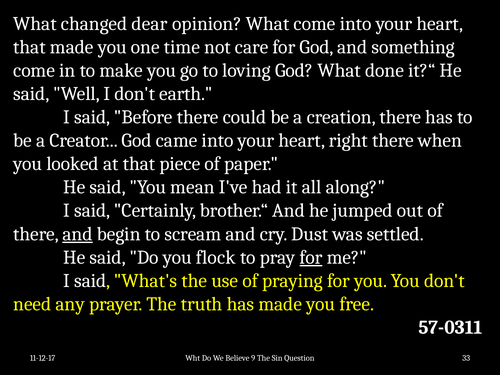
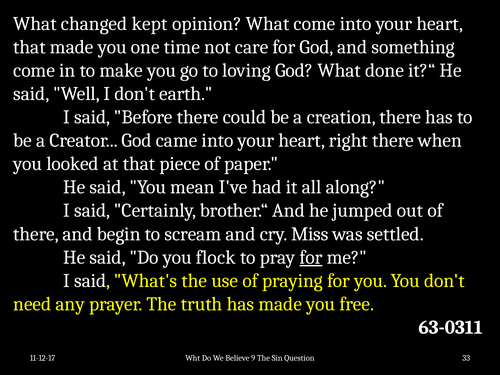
dear: dear -> kept
and at (78, 234) underline: present -> none
Dust: Dust -> Miss
57-0311: 57-0311 -> 63-0311
